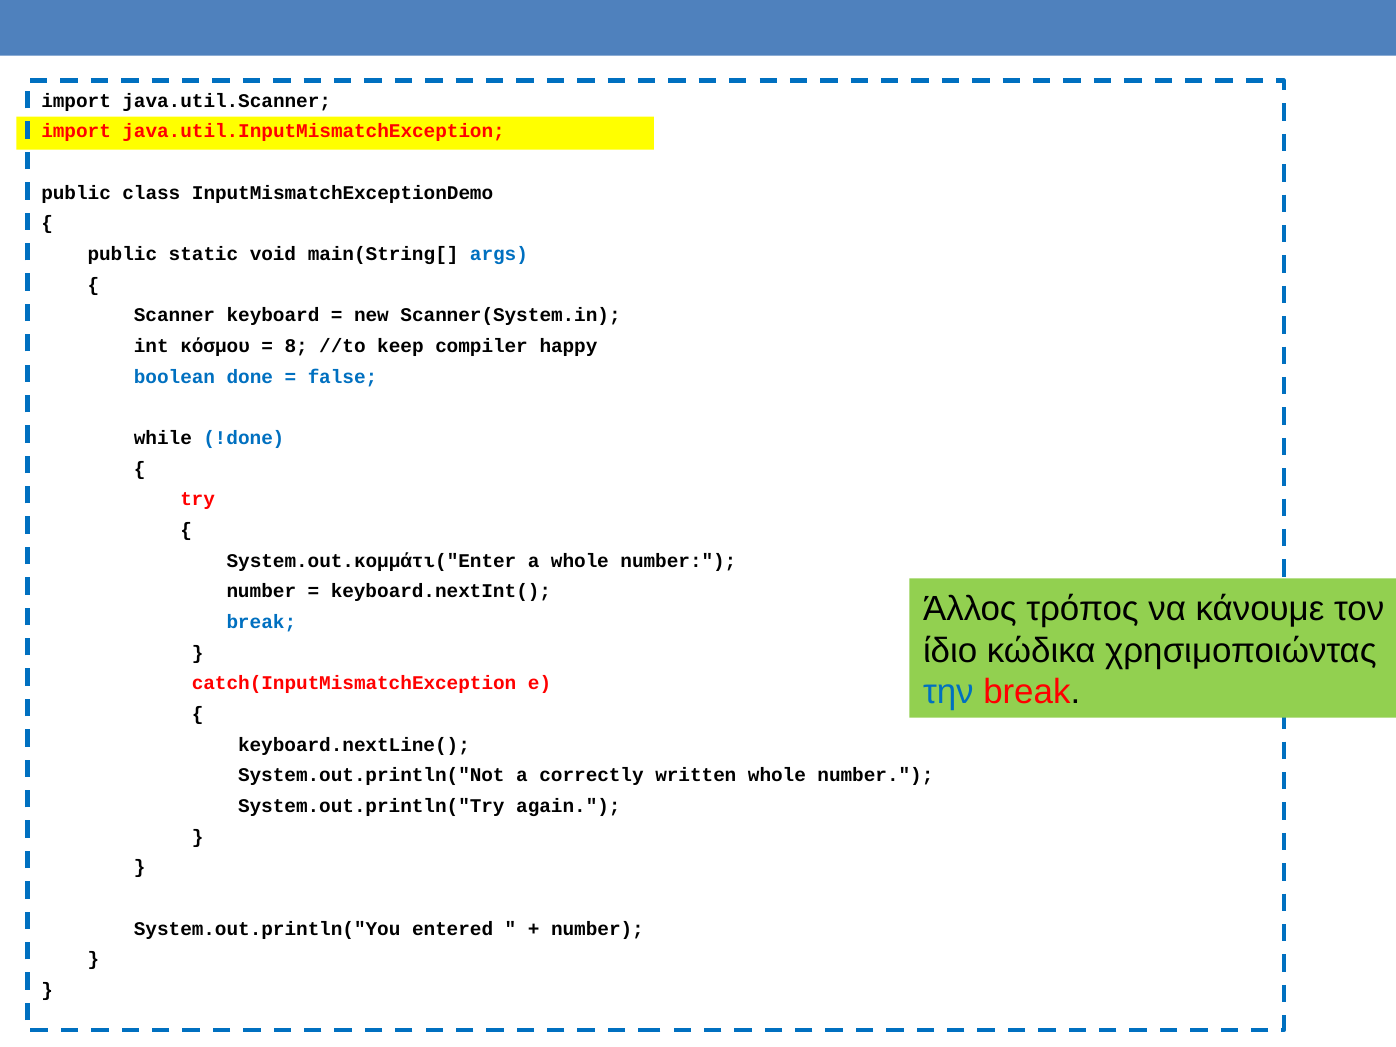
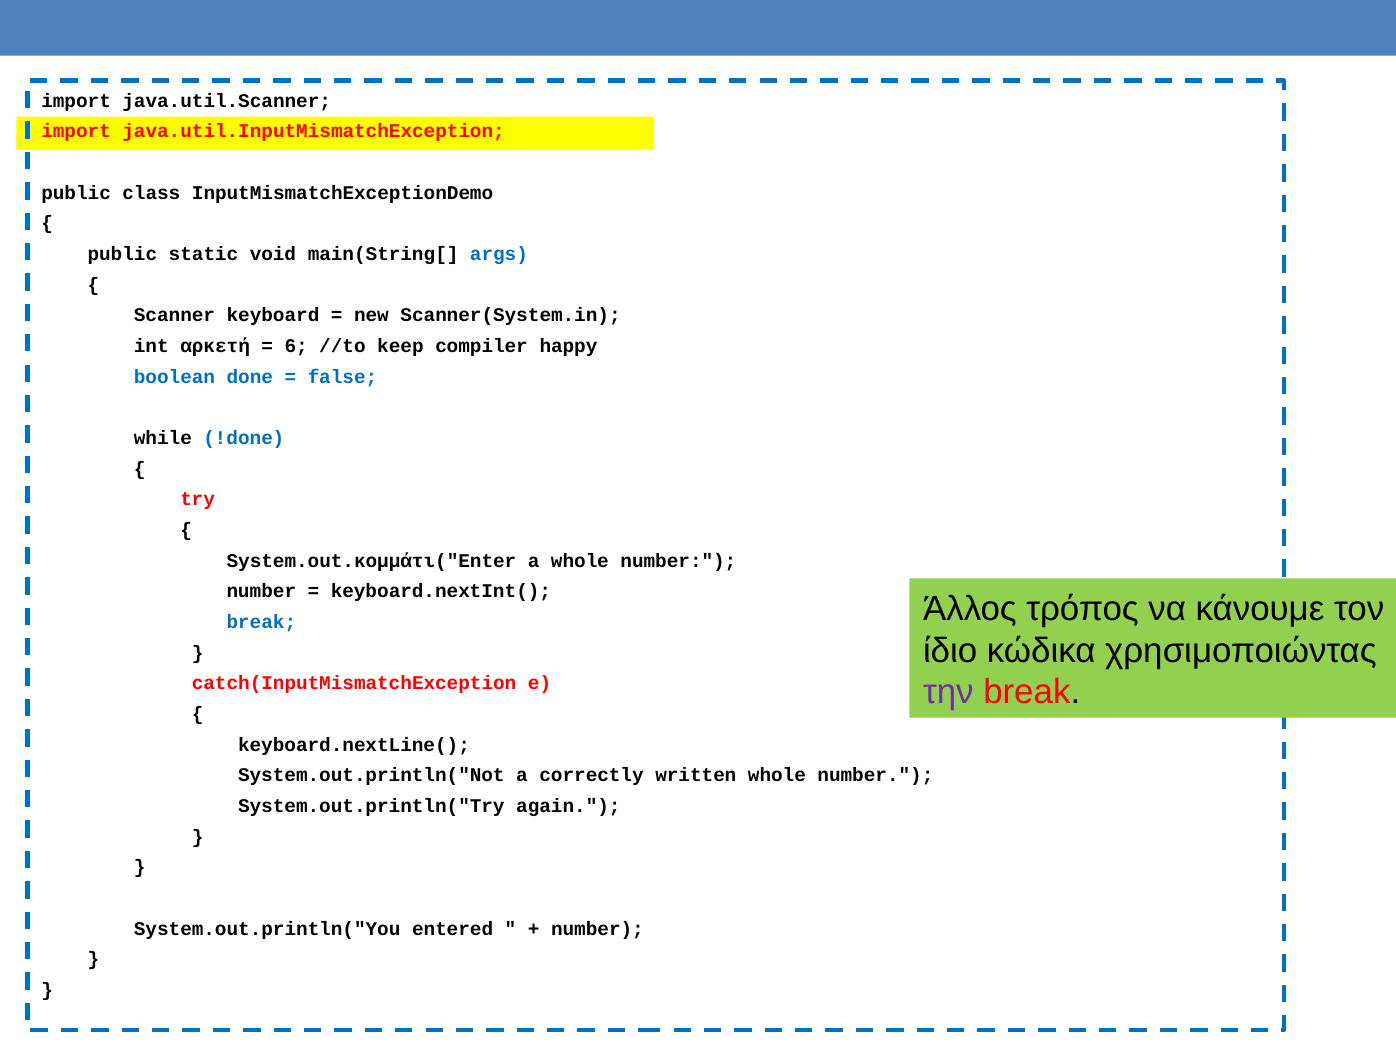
κόσμου: κόσμου -> αρκετή
8: 8 -> 6
την colour: blue -> purple
